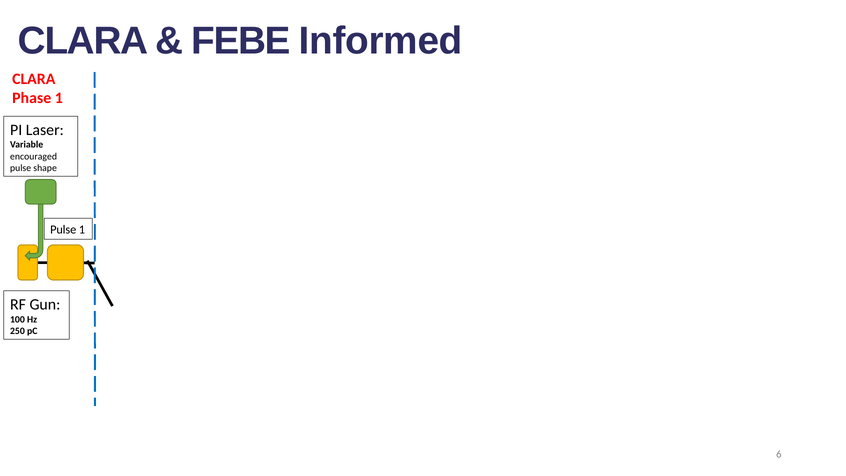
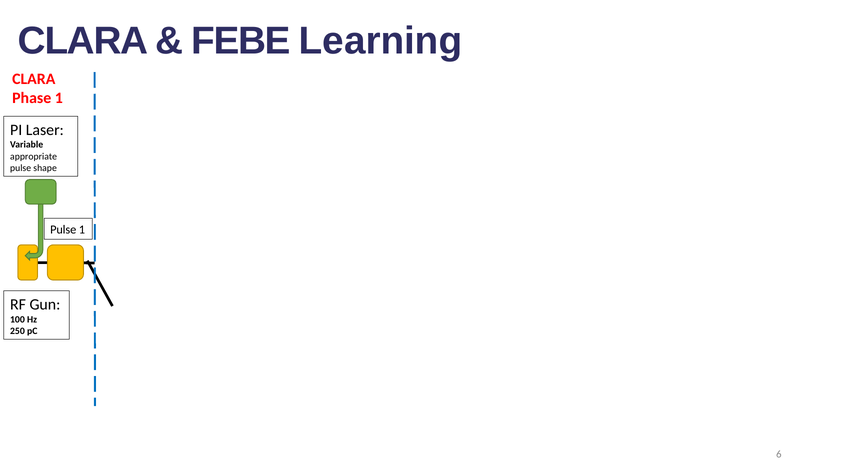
Informed: Informed -> Learning
encouraged: encouraged -> appropriate
